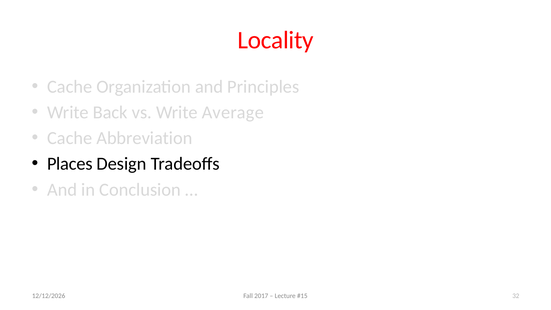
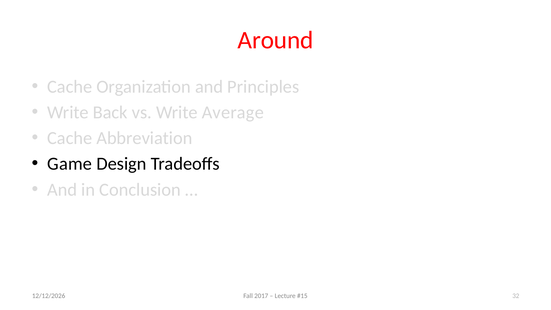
Locality: Locality -> Around
Places: Places -> Game
